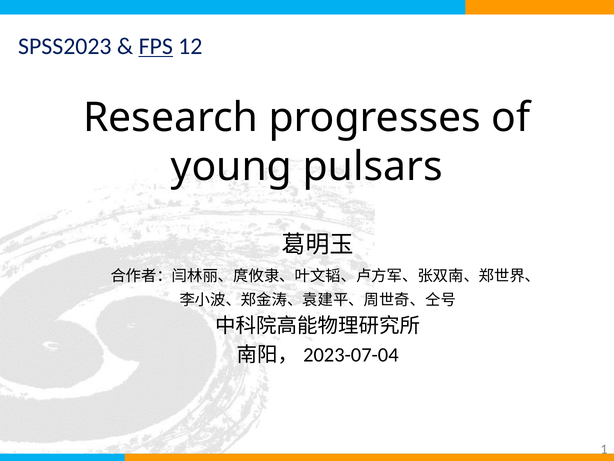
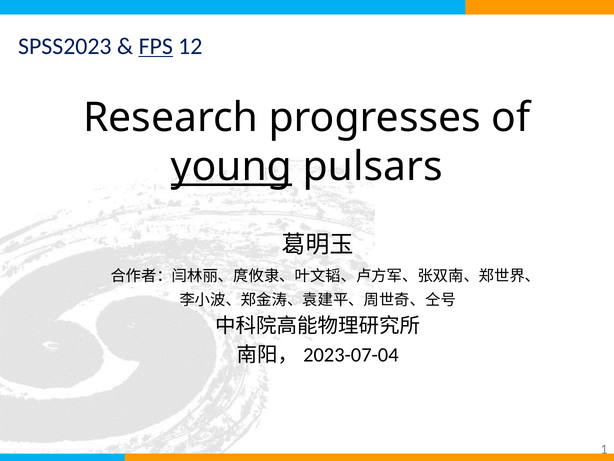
young underline: none -> present
